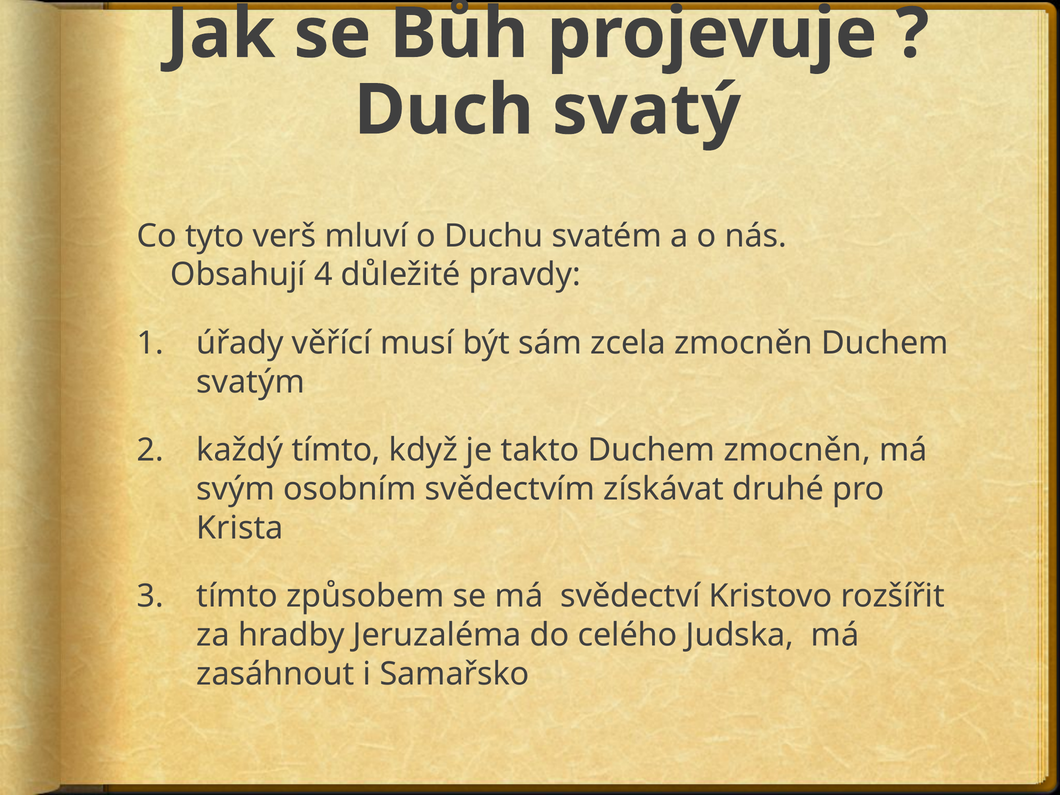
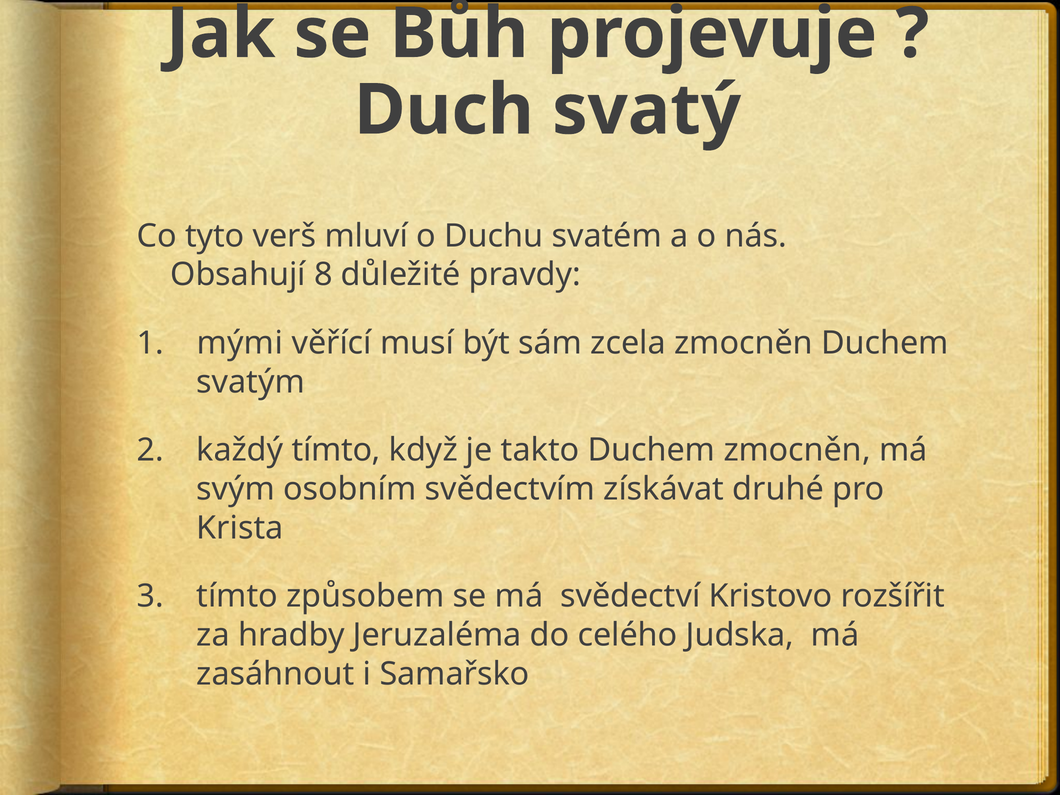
4: 4 -> 8
úřady: úřady -> mými
